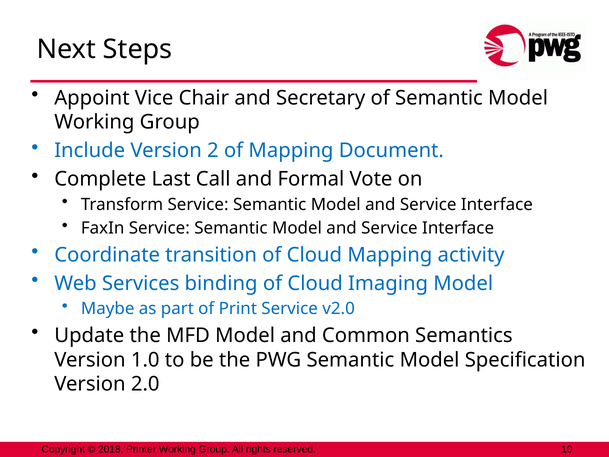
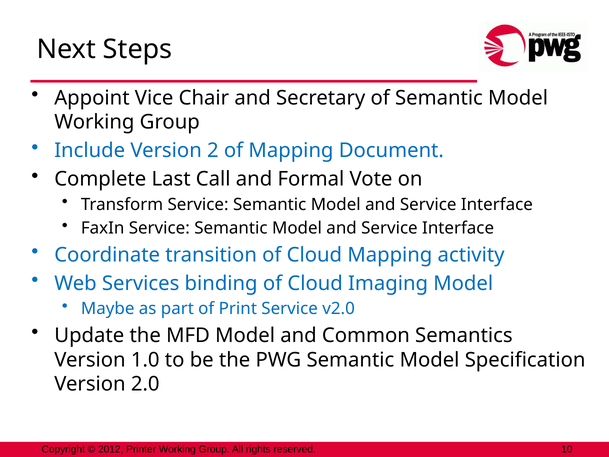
2018: 2018 -> 2012
